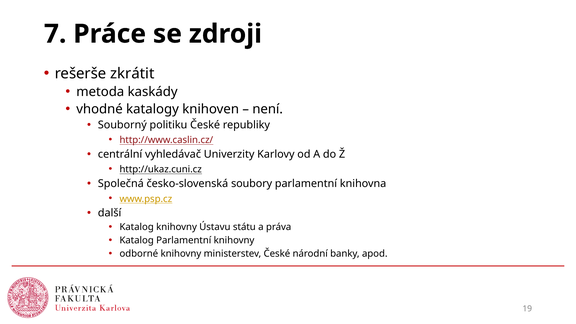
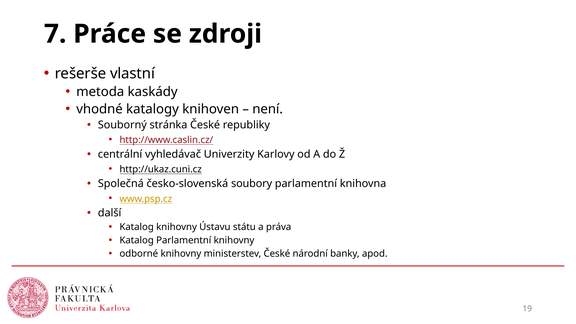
zkrátit: zkrátit -> vlastní
politiku: politiku -> stránka
